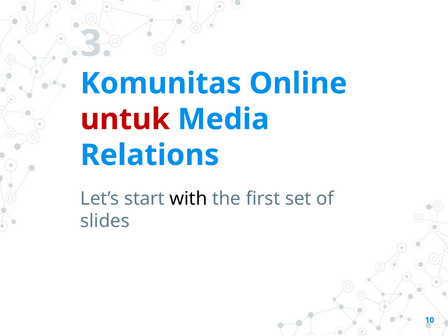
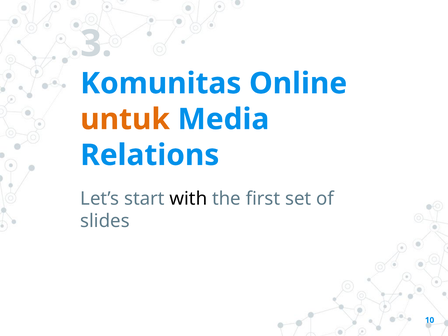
untuk colour: red -> orange
